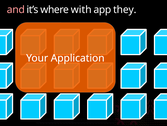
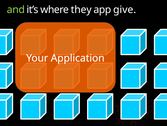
and colour: pink -> light green
with: with -> they
they: they -> give
